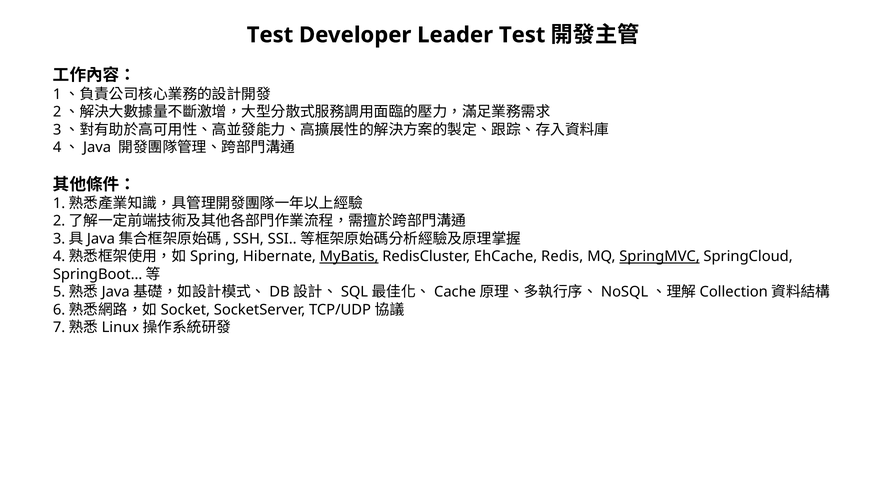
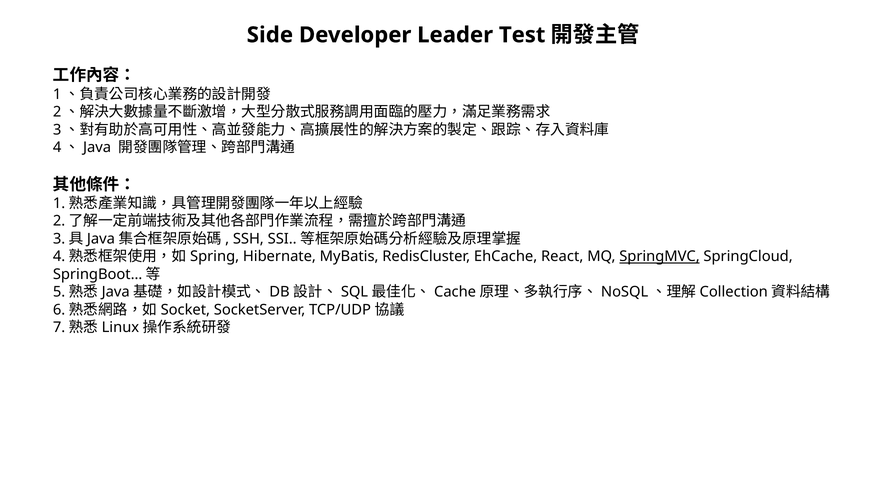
Test at (270, 35): Test -> Side
MyBatis underline: present -> none
Redis: Redis -> React
